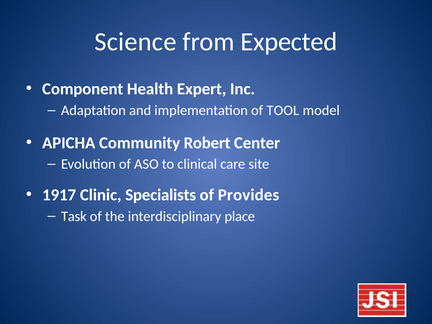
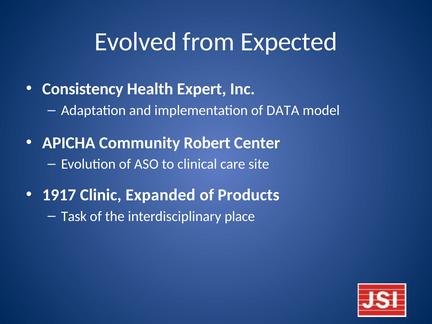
Science: Science -> Evolved
Component: Component -> Consistency
TOOL: TOOL -> DATA
Specialists: Specialists -> Expanded
Provides: Provides -> Products
